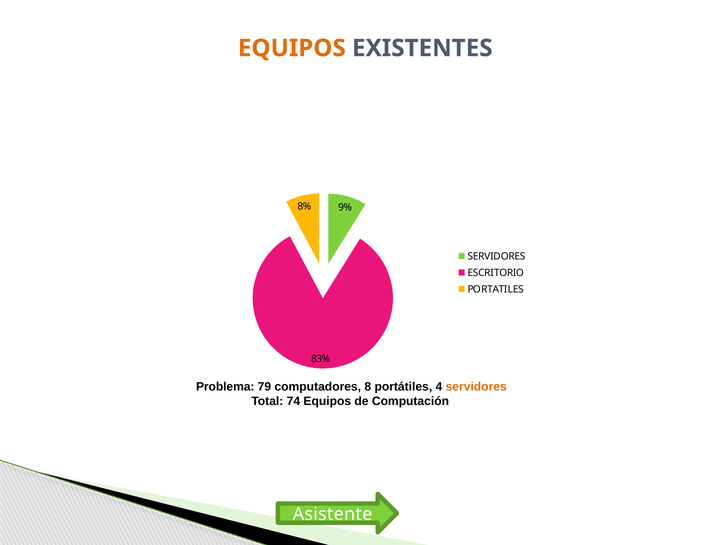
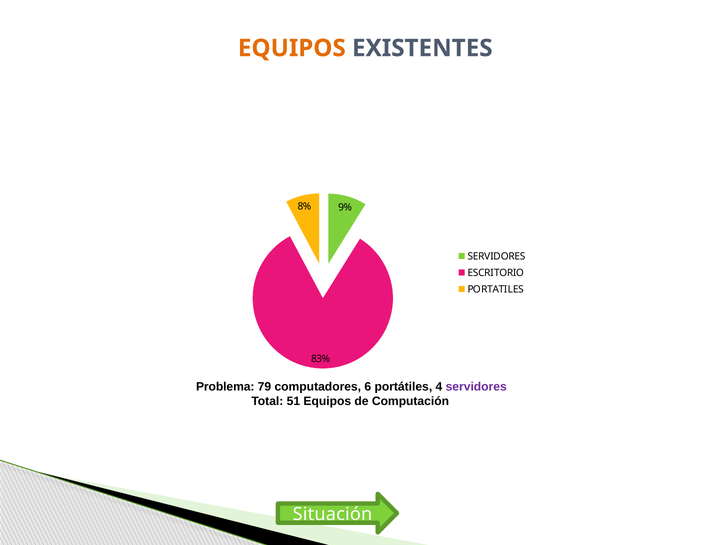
8: 8 -> 6
servidores at (476, 386) colour: orange -> purple
74: 74 -> 51
Asistente: Asistente -> Situación
